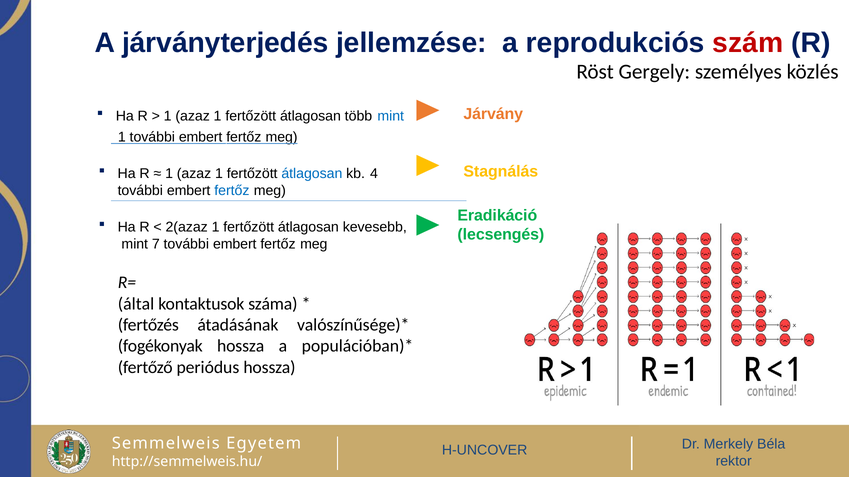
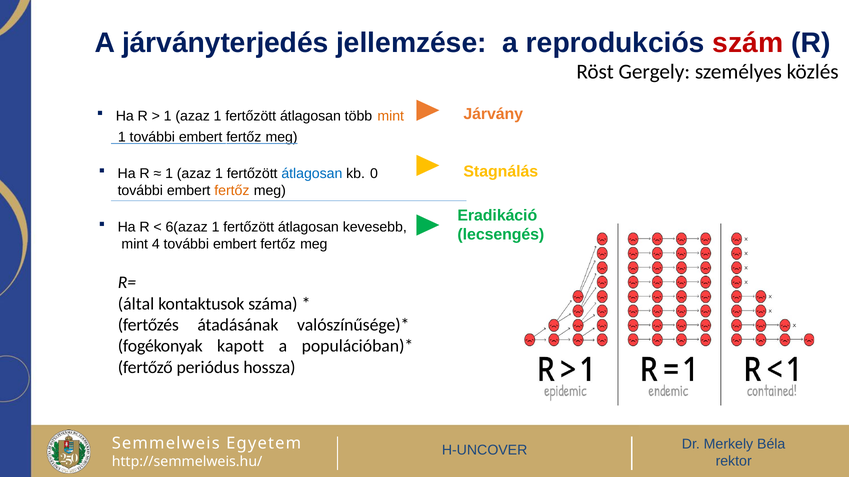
mint at (391, 116) colour: blue -> orange
4: 4 -> 0
fertőz at (232, 191) colour: blue -> orange
2(azaz: 2(azaz -> 6(azaz
7: 7 -> 4
fogékonyak hossza: hossza -> kapott
